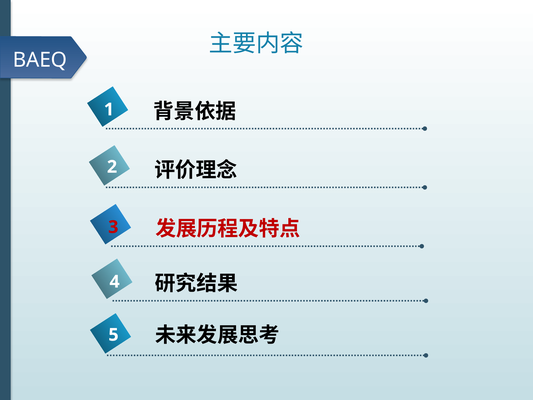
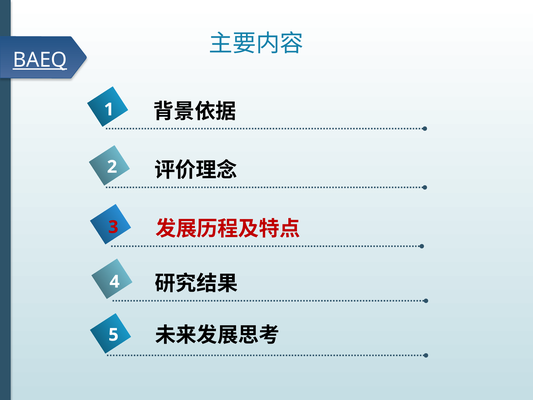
BAEQ underline: none -> present
